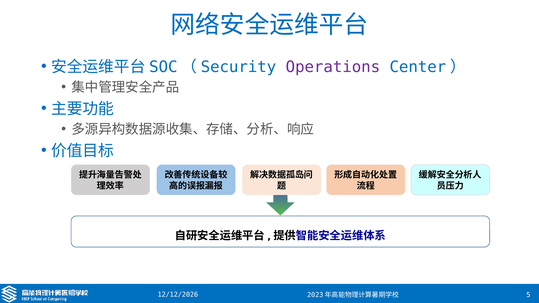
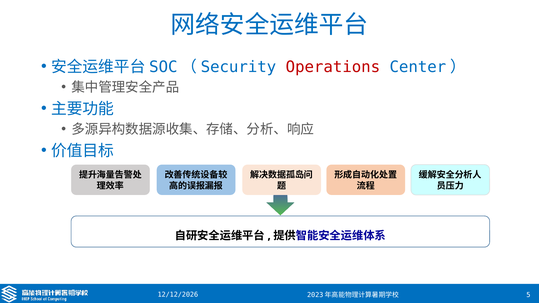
Operations colour: purple -> red
